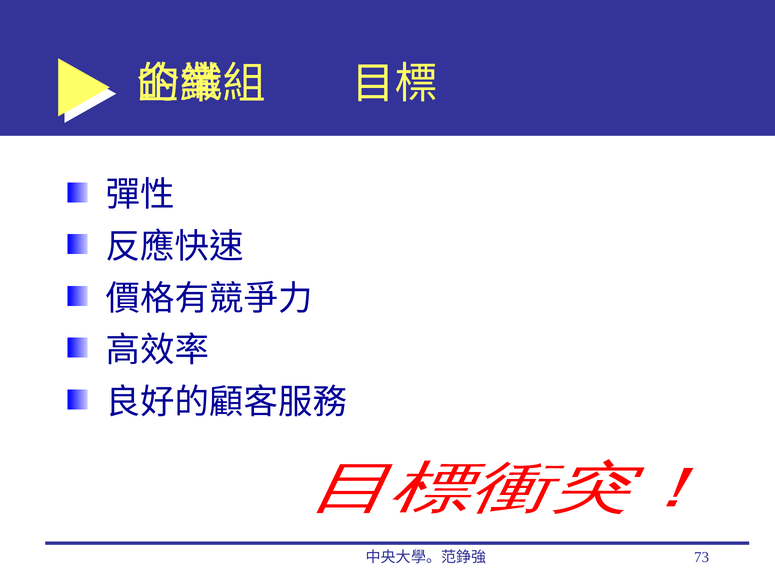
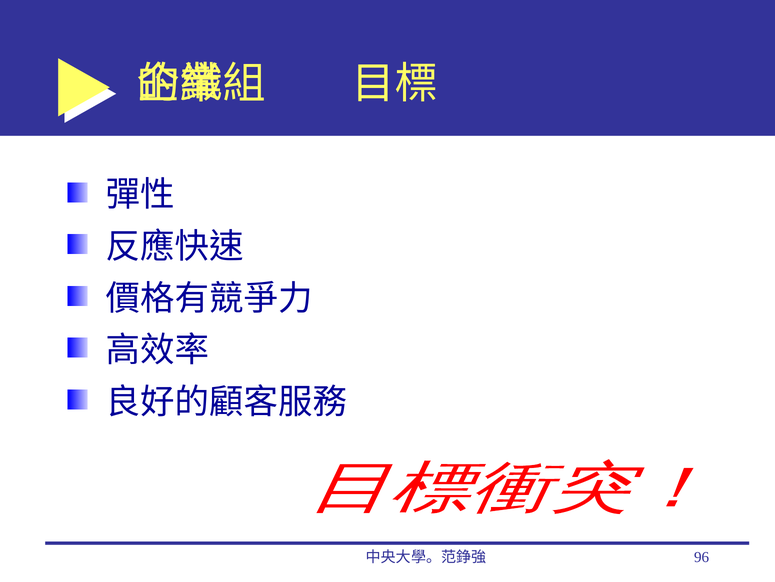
73: 73 -> 96
